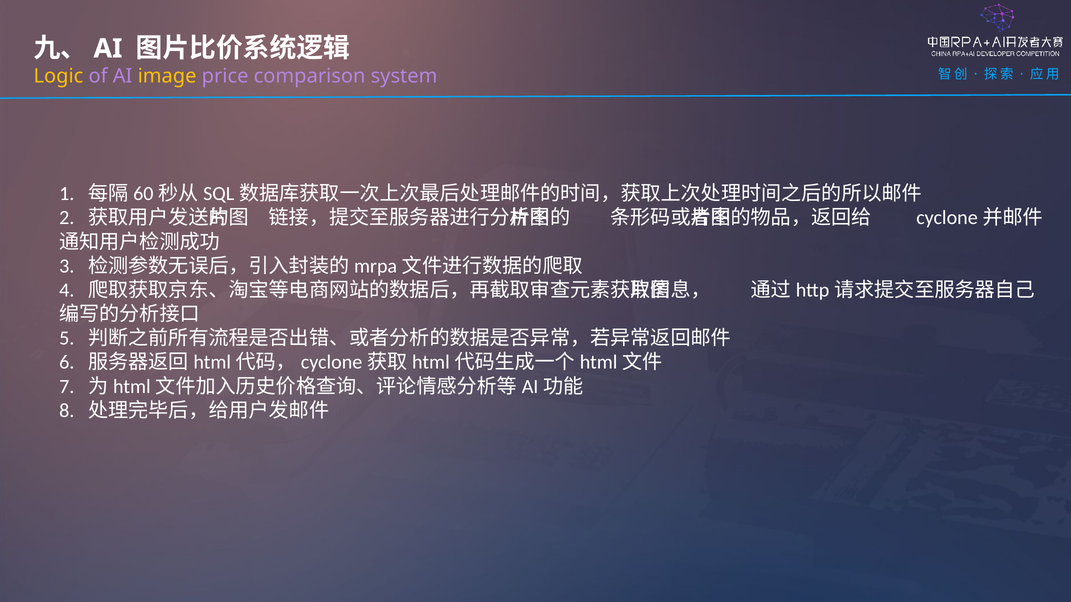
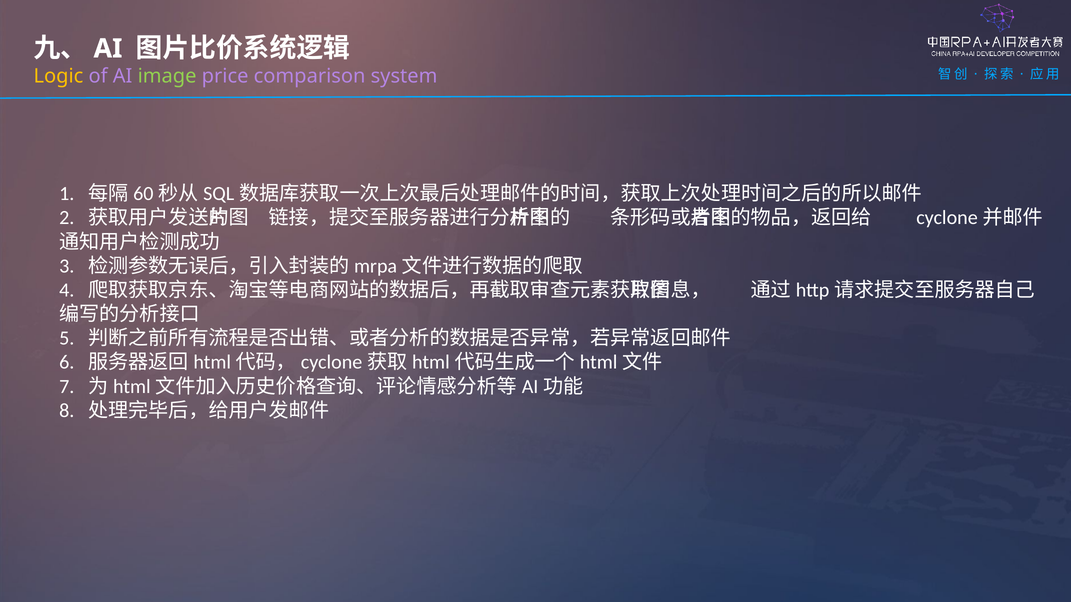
image colour: yellow -> light green
